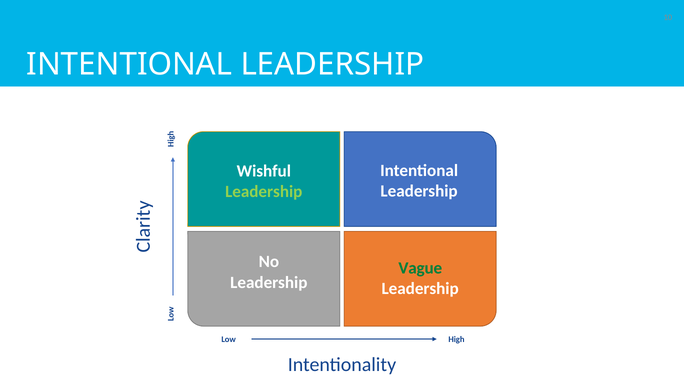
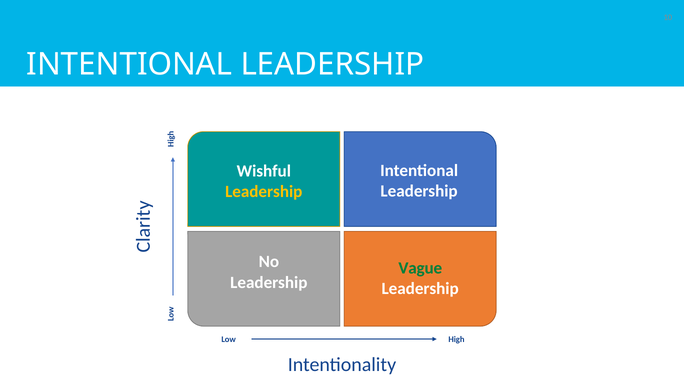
Leadership at (264, 192) colour: light green -> yellow
